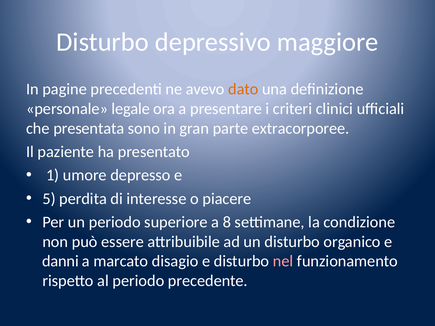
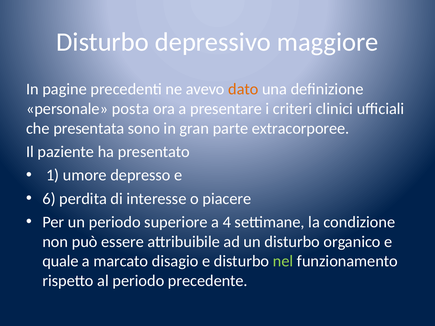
legale: legale -> posta
5: 5 -> 6
8: 8 -> 4
danni: danni -> quale
nel colour: pink -> light green
